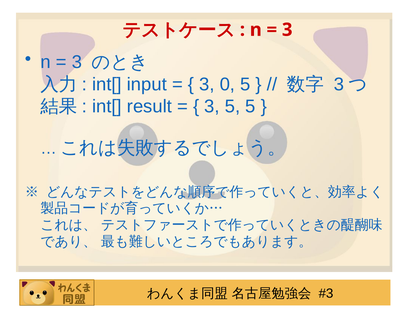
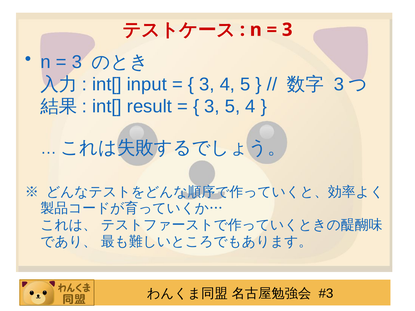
3 0: 0 -> 4
5 5: 5 -> 4
